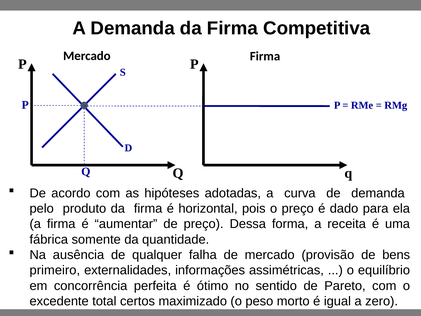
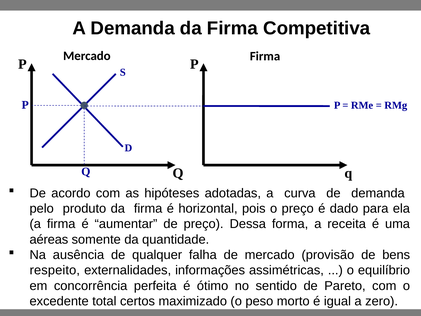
fábrica: fábrica -> aéreas
primeiro: primeiro -> respeito
